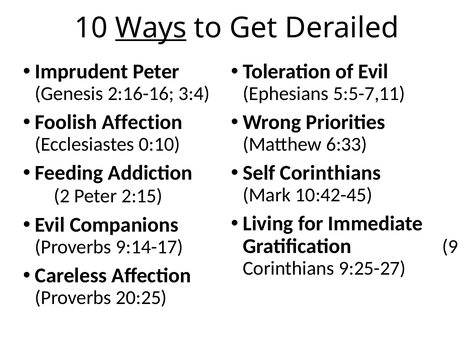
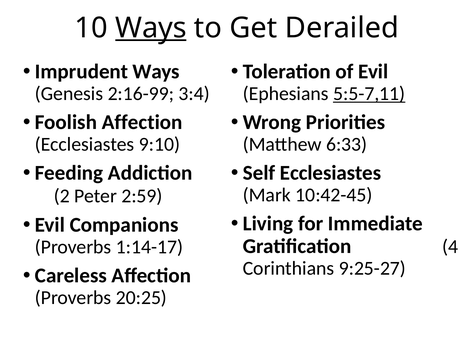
Imprudent Peter: Peter -> Ways
2:16-16: 2:16-16 -> 2:16-99
5:5-7,11 underline: none -> present
0:10: 0:10 -> 9:10
Self Corinthians: Corinthians -> Ecclesiastes
2:15: 2:15 -> 2:59
9: 9 -> 4
9:14-17: 9:14-17 -> 1:14-17
